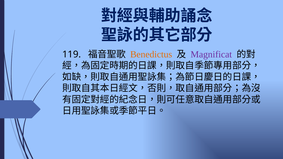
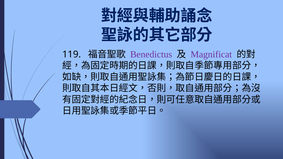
Benedictus colour: orange -> purple
